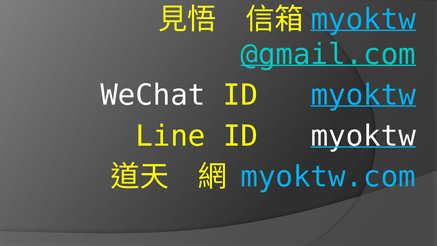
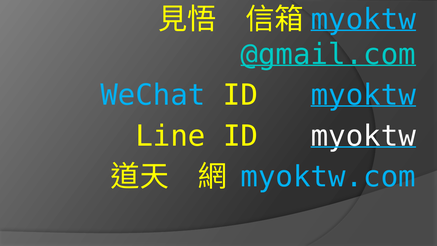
WeChat colour: white -> light blue
